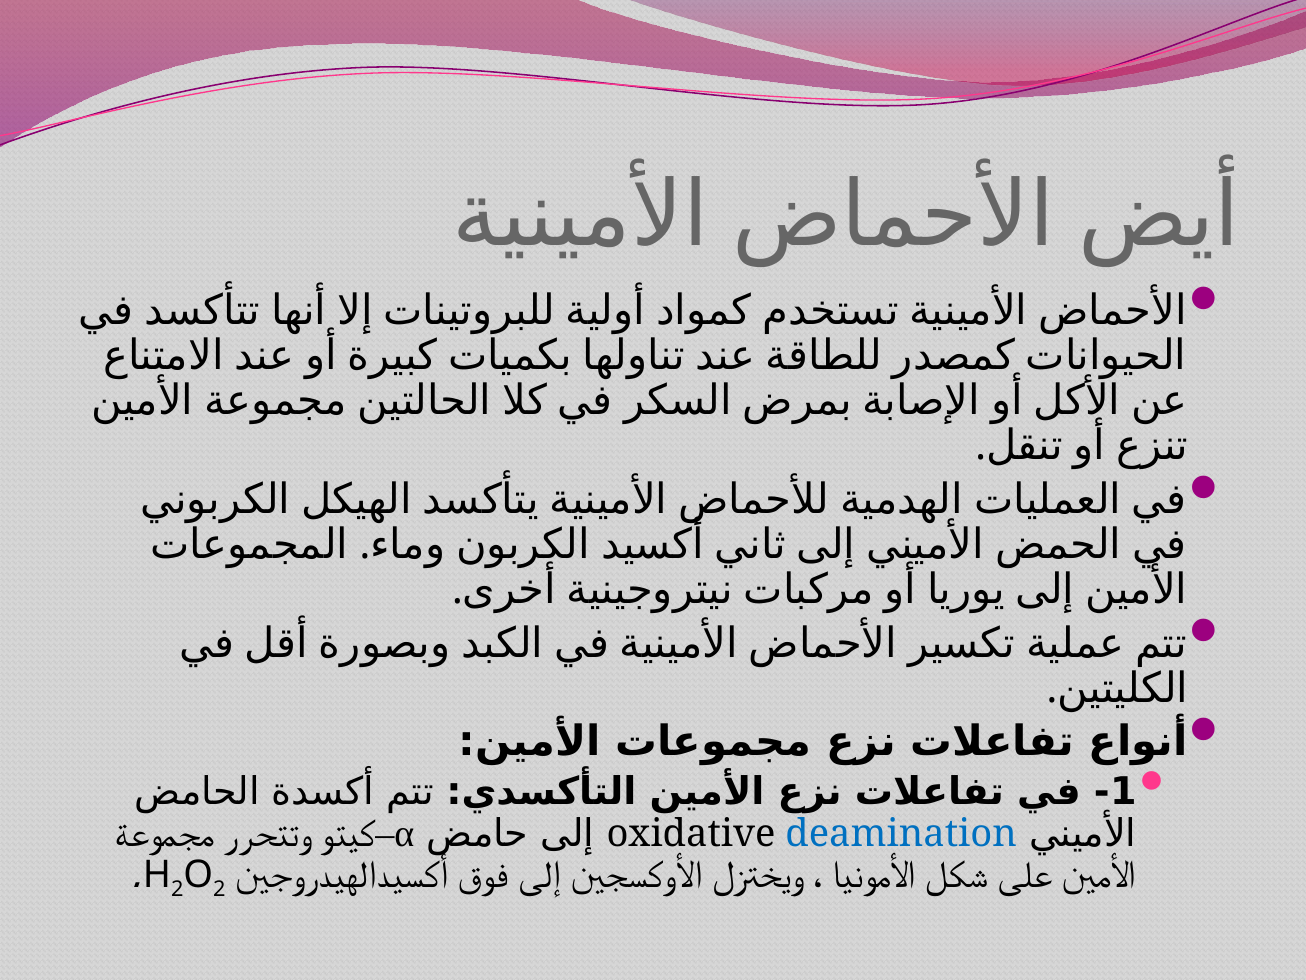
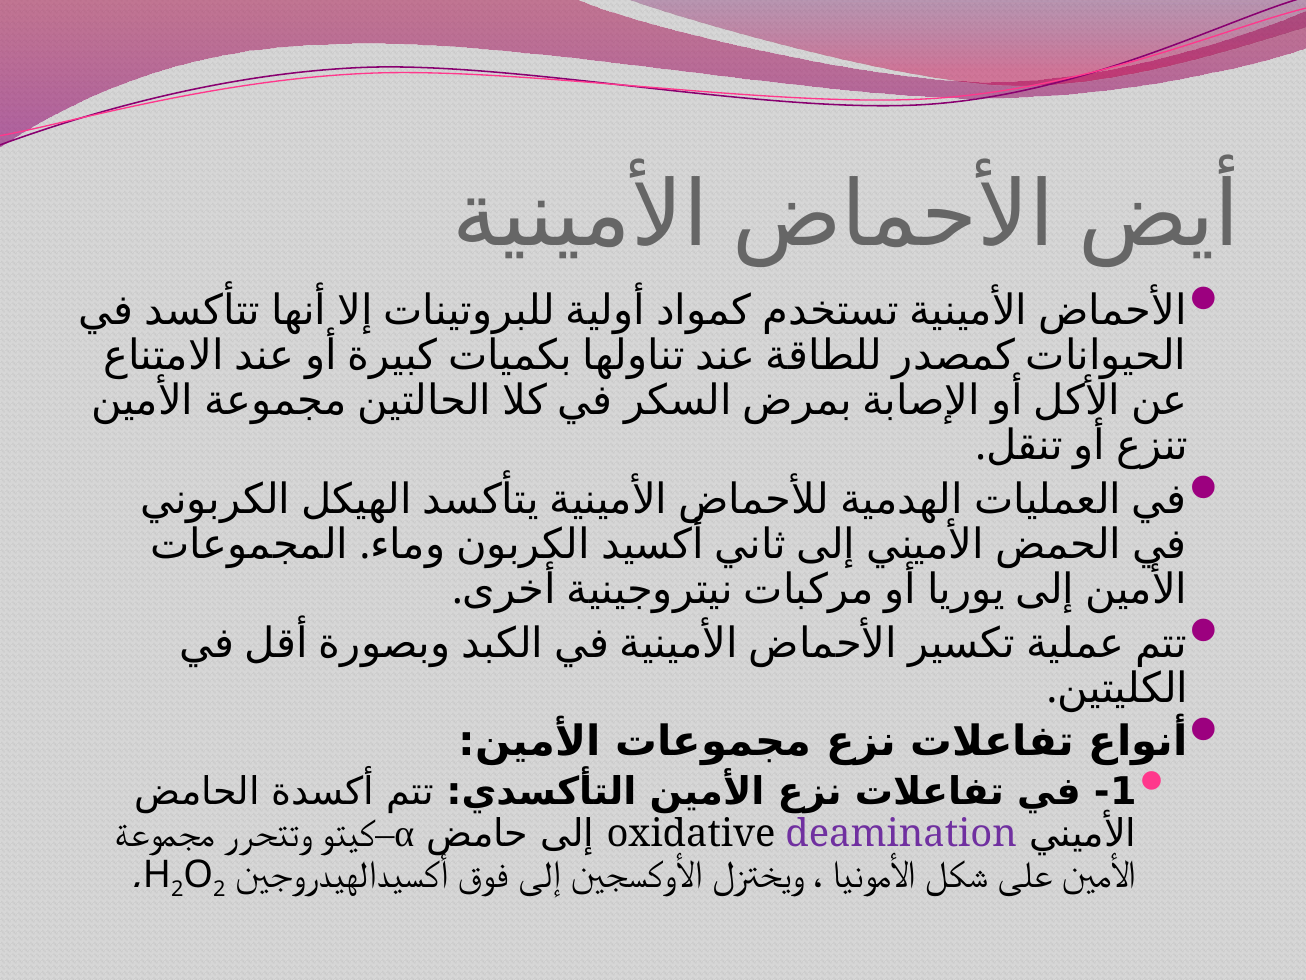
deamination colour: blue -> purple
